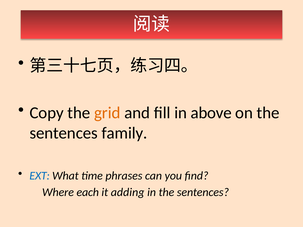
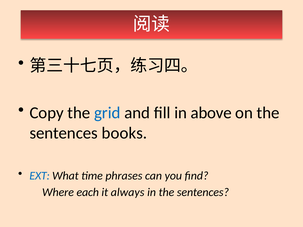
grid colour: orange -> blue
family: family -> books
adding: adding -> always
